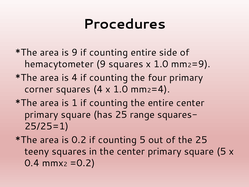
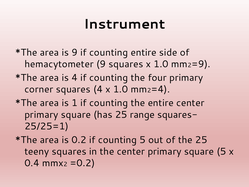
Procedures: Procedures -> Instrument
